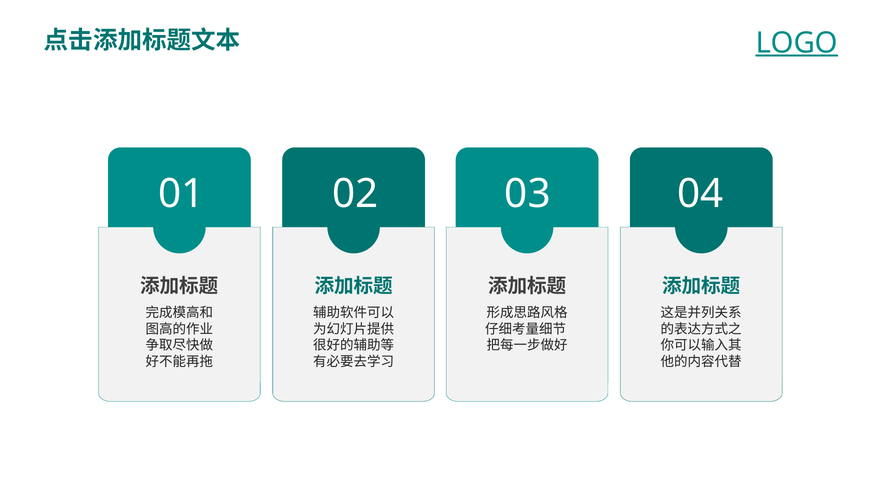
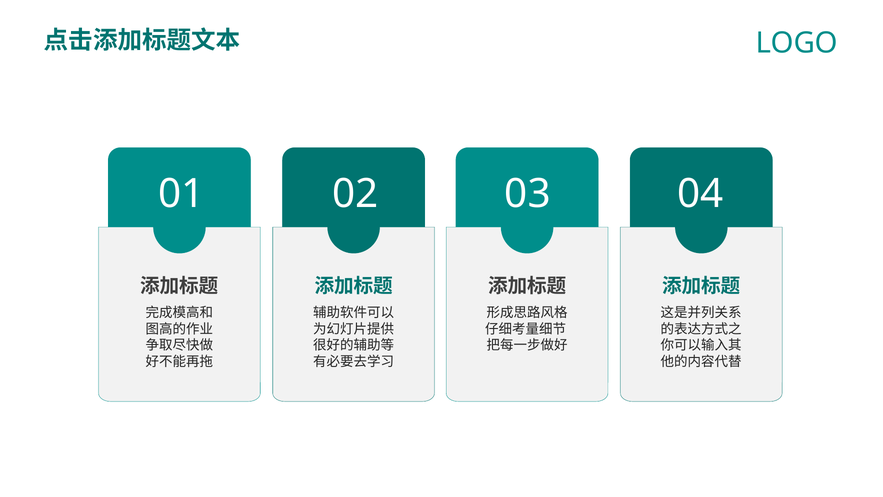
LOGO underline: present -> none
